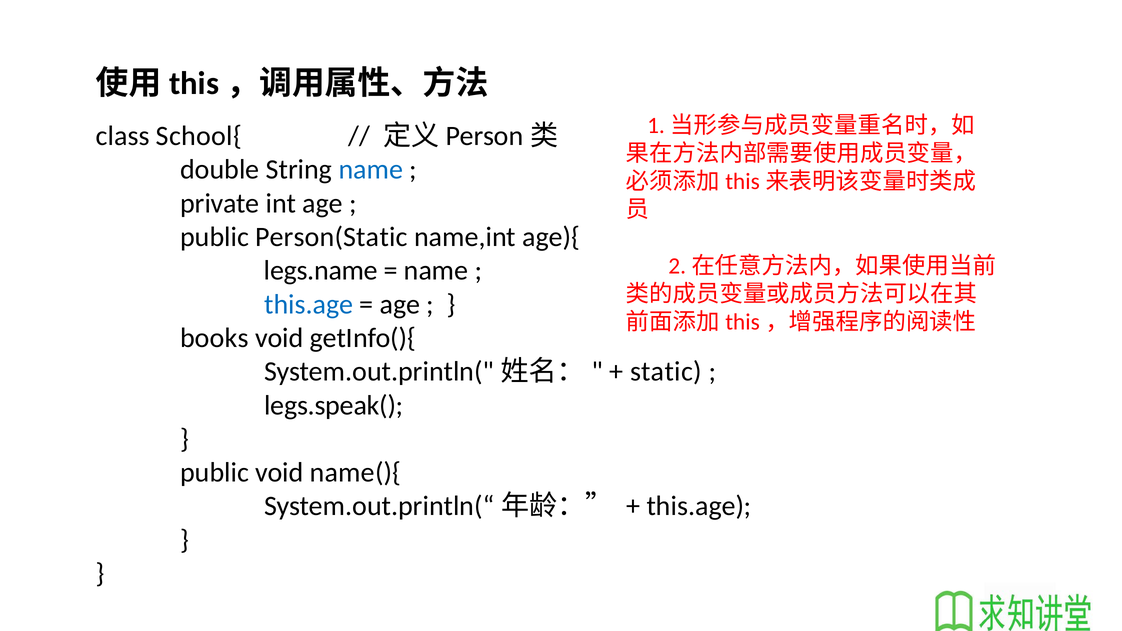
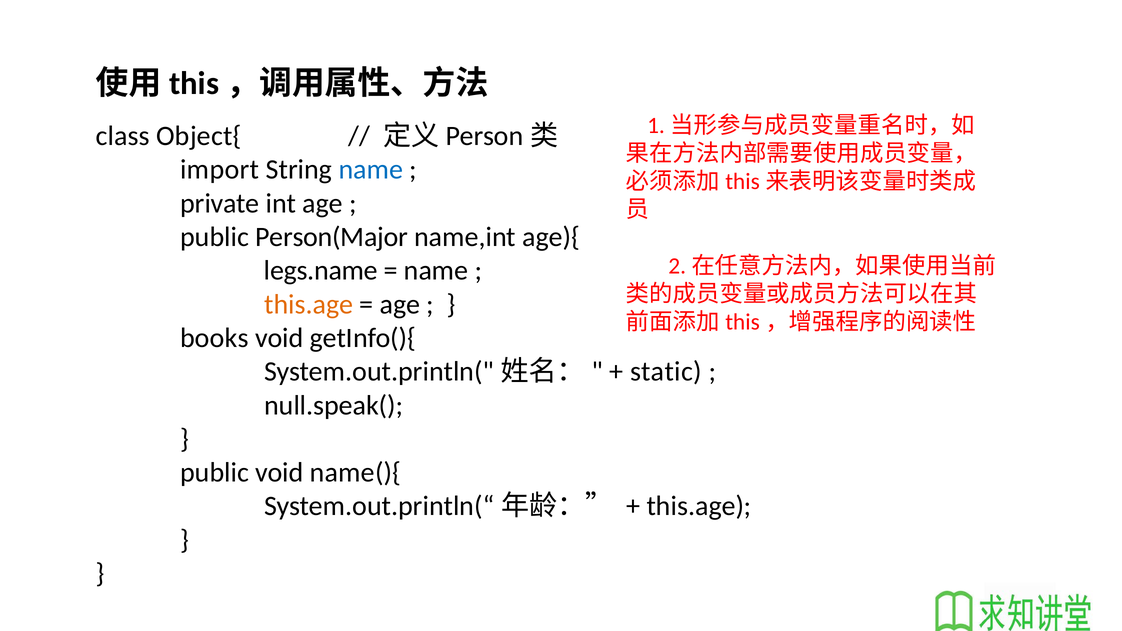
School{: School{ -> Object{
double: double -> import
Person(Static: Person(Static -> Person(Major
this.age at (309, 304) colour: blue -> orange
legs.speak(: legs.speak( -> null.speak(
